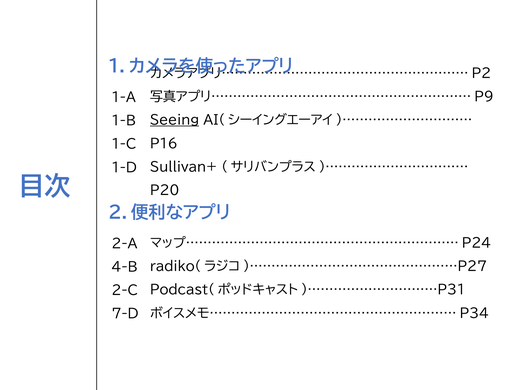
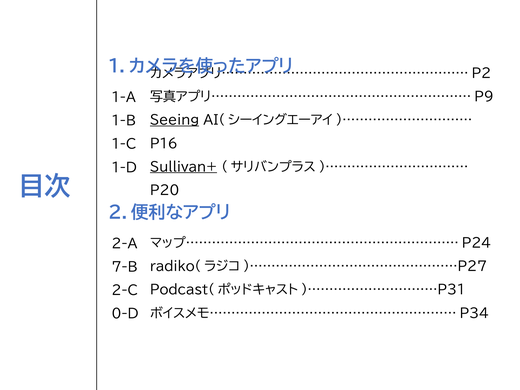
Sullivan+ underline: none -> present
4-B: 4-B -> 7-B
7-D: 7-D -> 0-D
